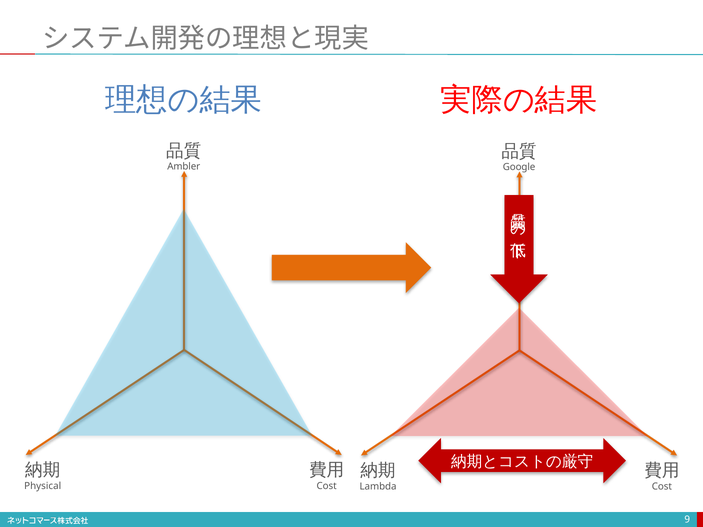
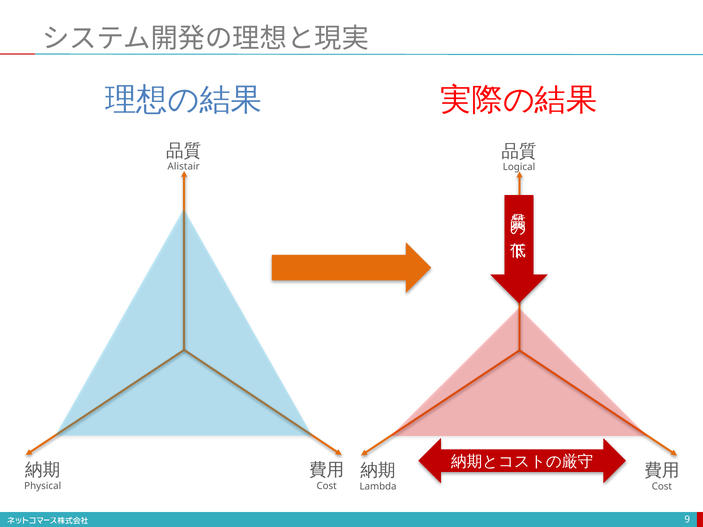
Ambler: Ambler -> Alistair
Google: Google -> Logical
